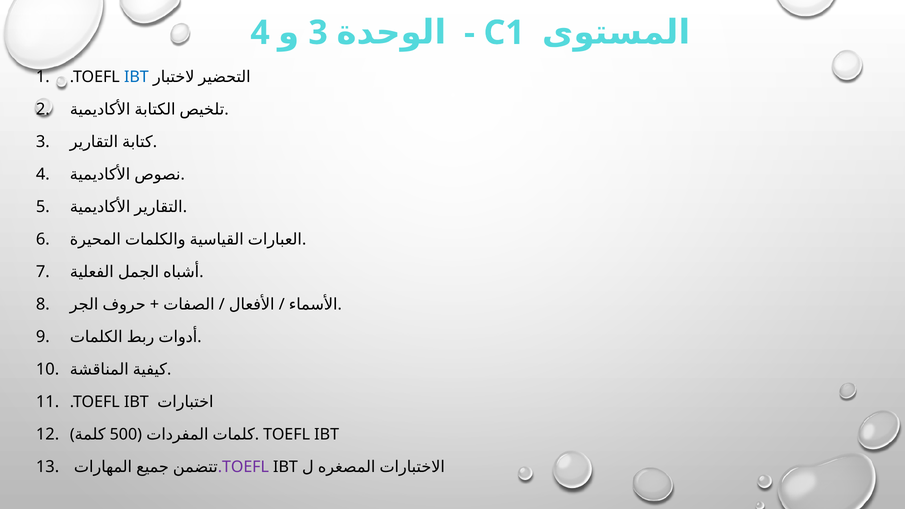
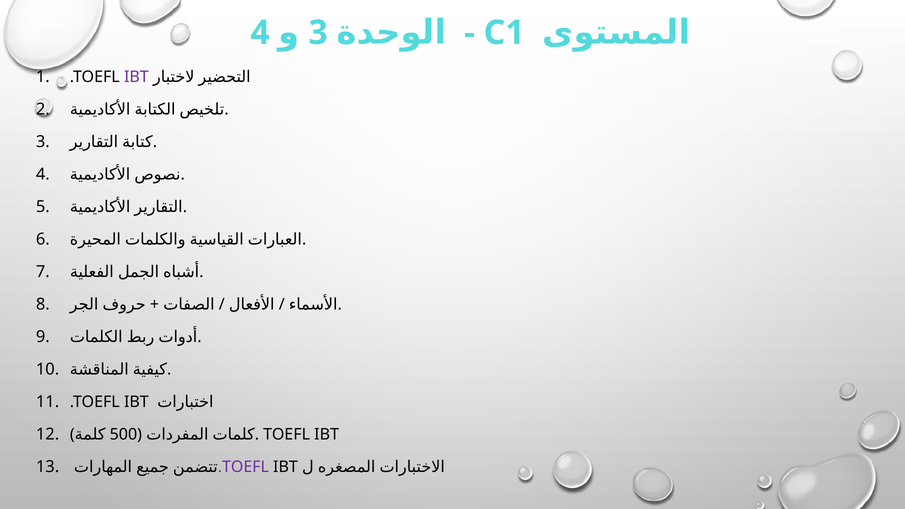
IBT at (136, 77) colour: blue -> purple
